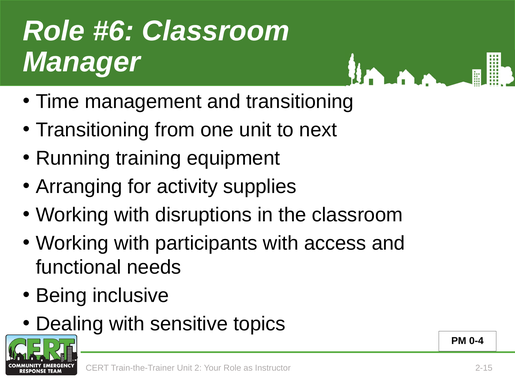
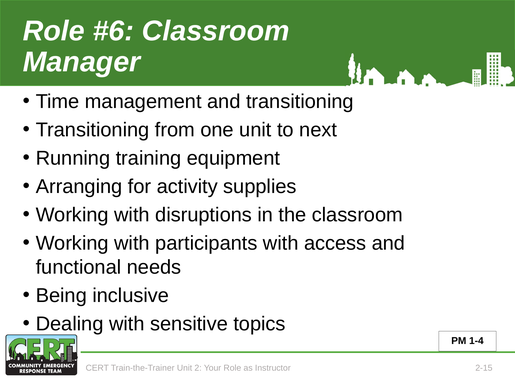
0-4: 0-4 -> 1-4
